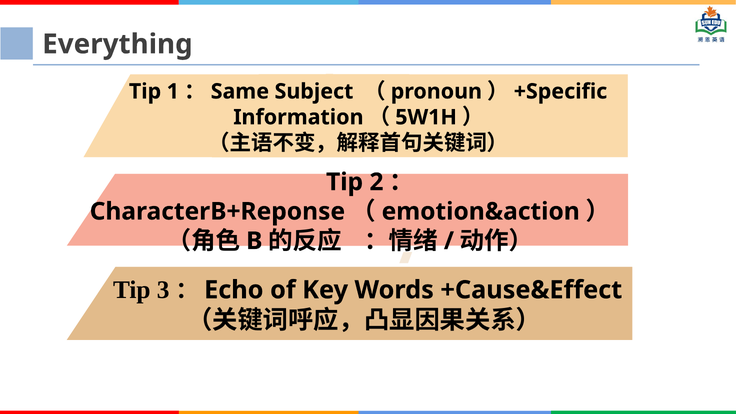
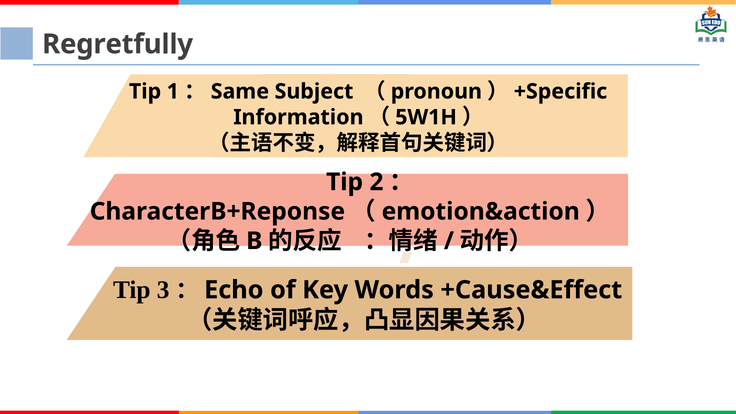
Everything: Everything -> Regretfully
